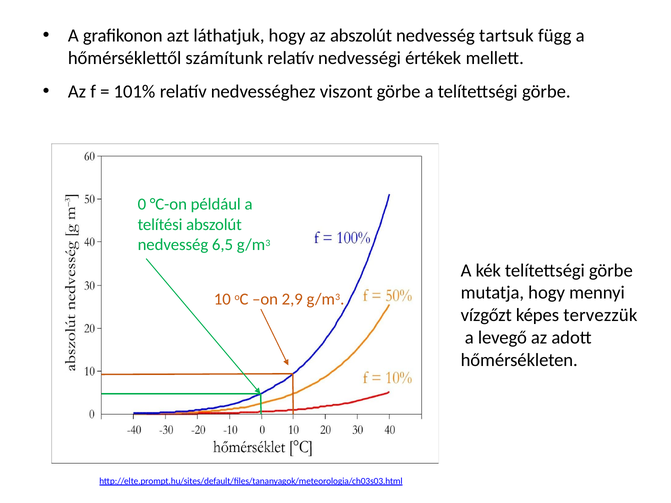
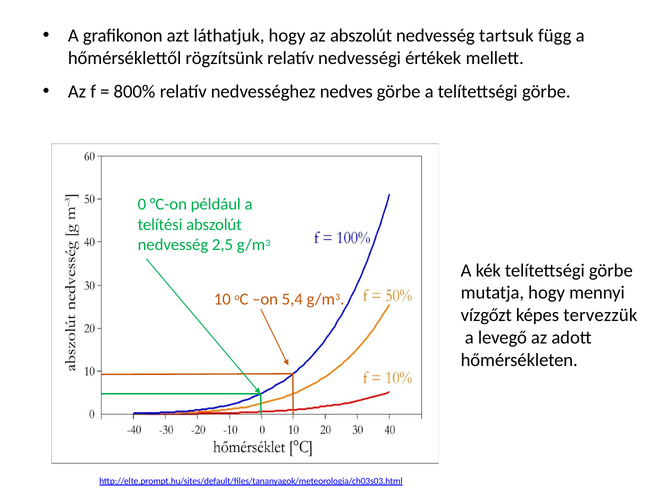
számítunk: számítunk -> rögzítsünk
101%: 101% -> 800%
viszont: viszont -> nedves
6,5: 6,5 -> 2,5
2,9: 2,9 -> 5,4
